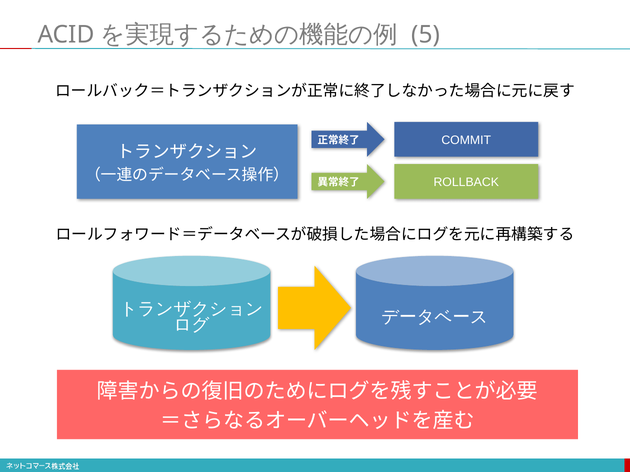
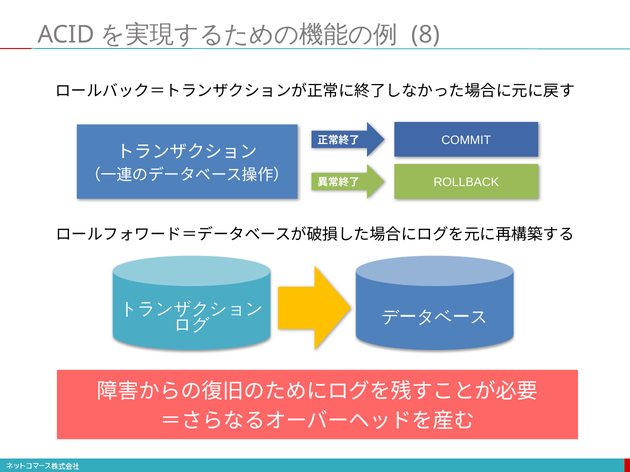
5: 5 -> 8
